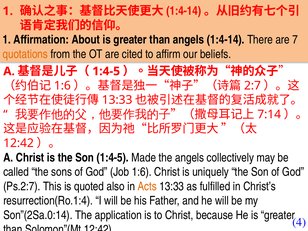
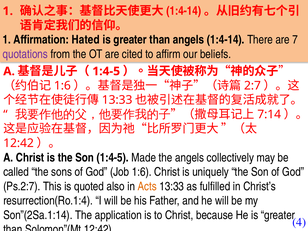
About: About -> Hated
quotations colour: orange -> purple
Son”(2Sa.0:14: Son”(2Sa.0:14 -> Son”(2Sa.1:14
